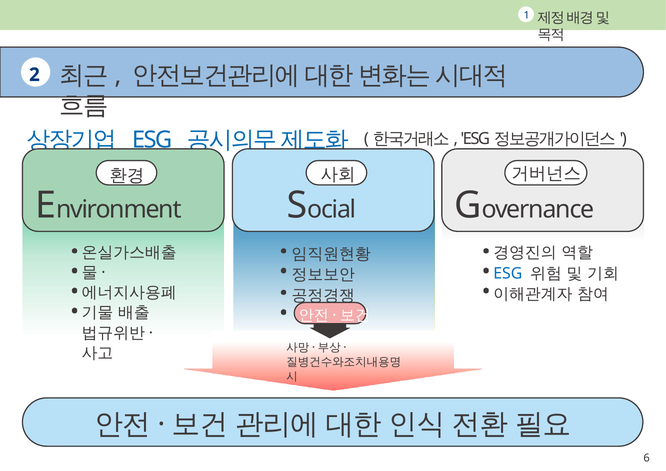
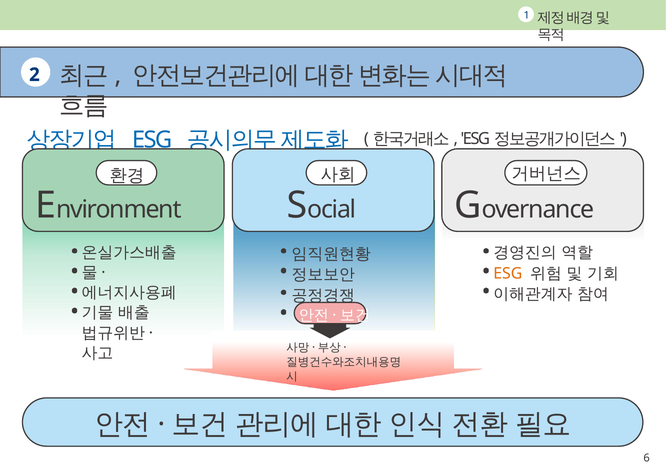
ESG at (508, 273) colour: blue -> orange
